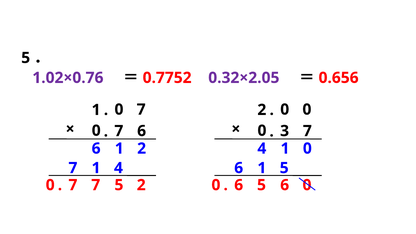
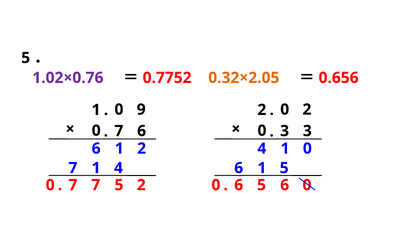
0.32×2.05 colour: purple -> orange
7 at (141, 109): 7 -> 9
0 0: 0 -> 2
3 7: 7 -> 3
